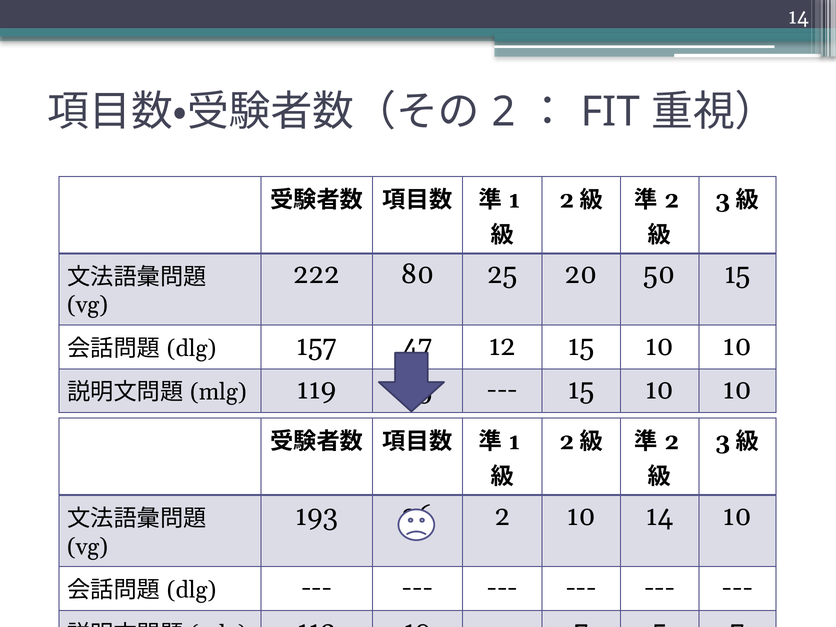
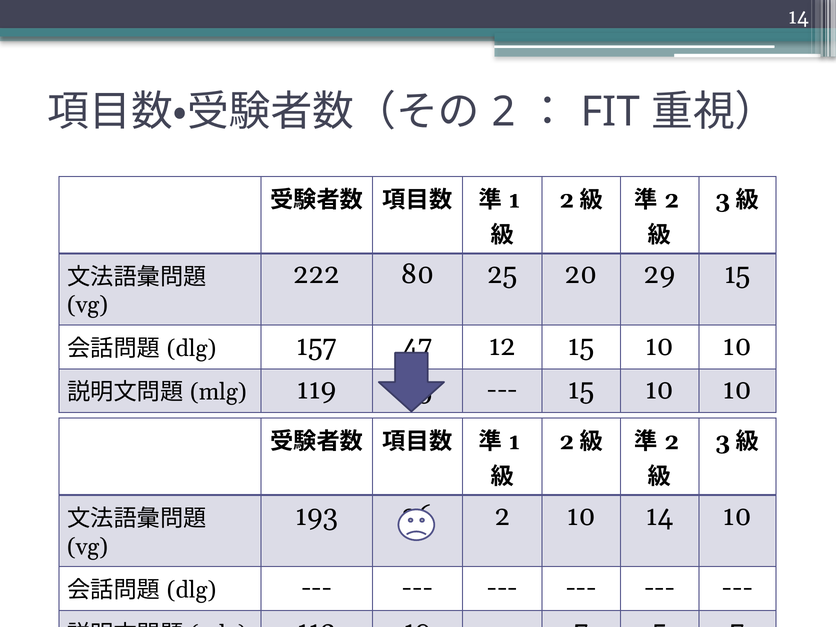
50: 50 -> 29
